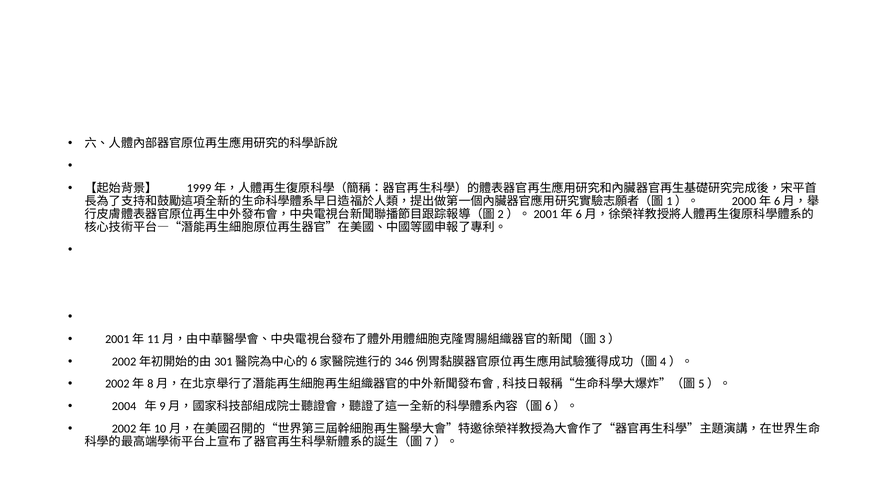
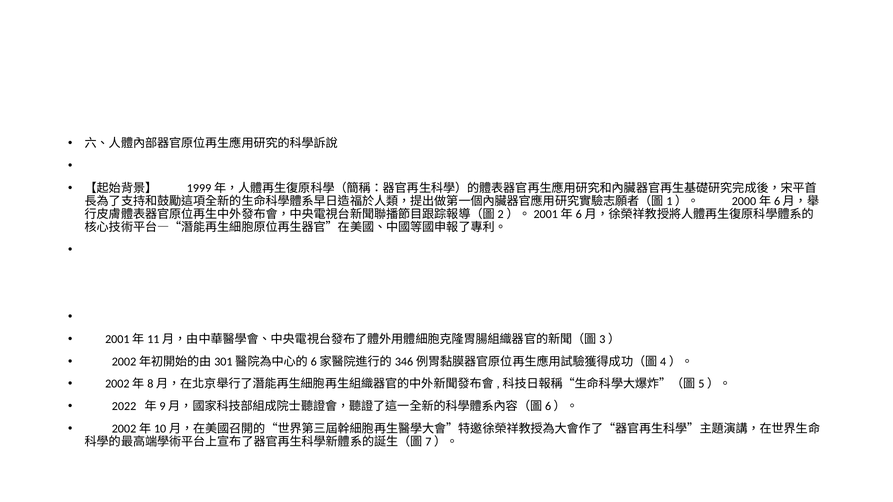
2004: 2004 -> 2022
